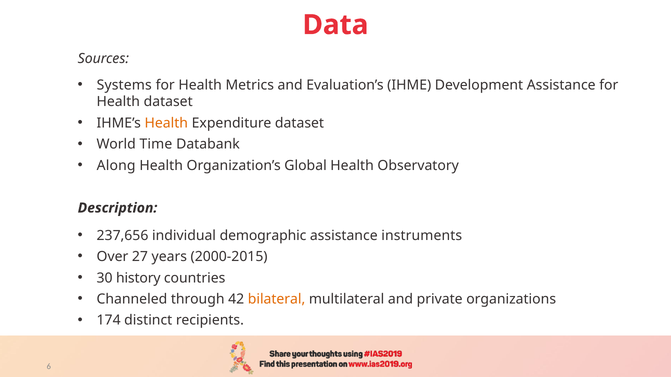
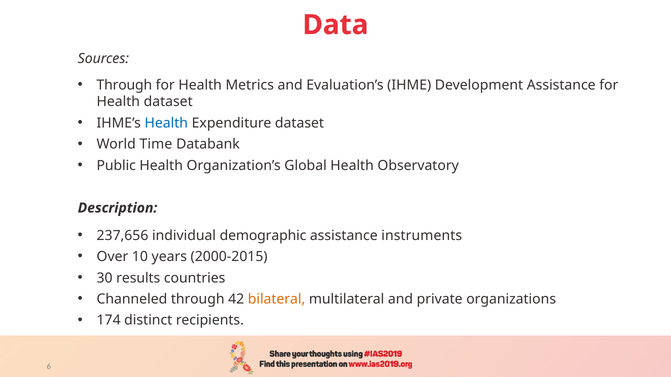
Systems at (124, 85): Systems -> Through
Health at (166, 123) colour: orange -> blue
Along: Along -> Public
27: 27 -> 10
history: history -> results
